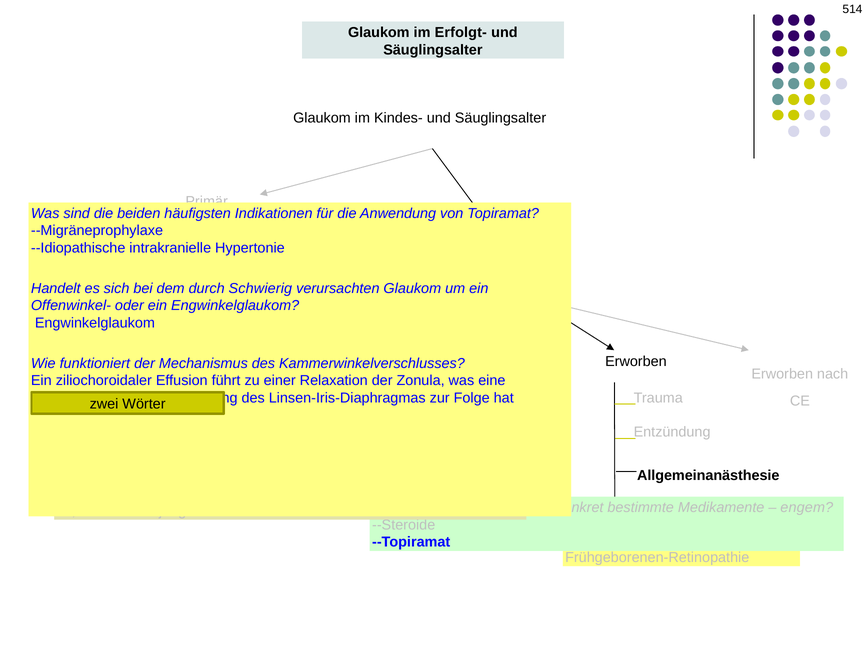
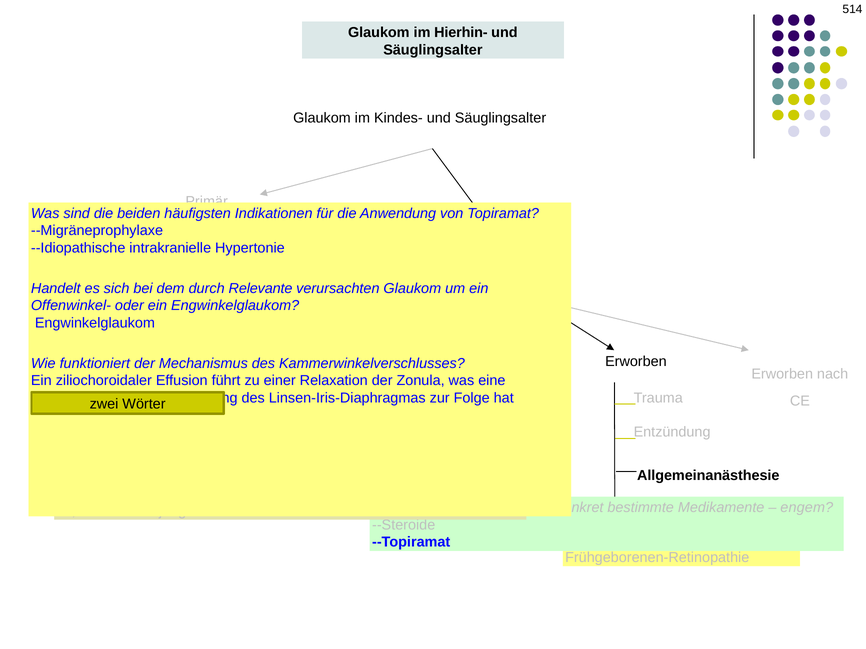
Erfolgt-: Erfolgt- -> Hierhin-
Schwierig: Schwierig -> Relevante
